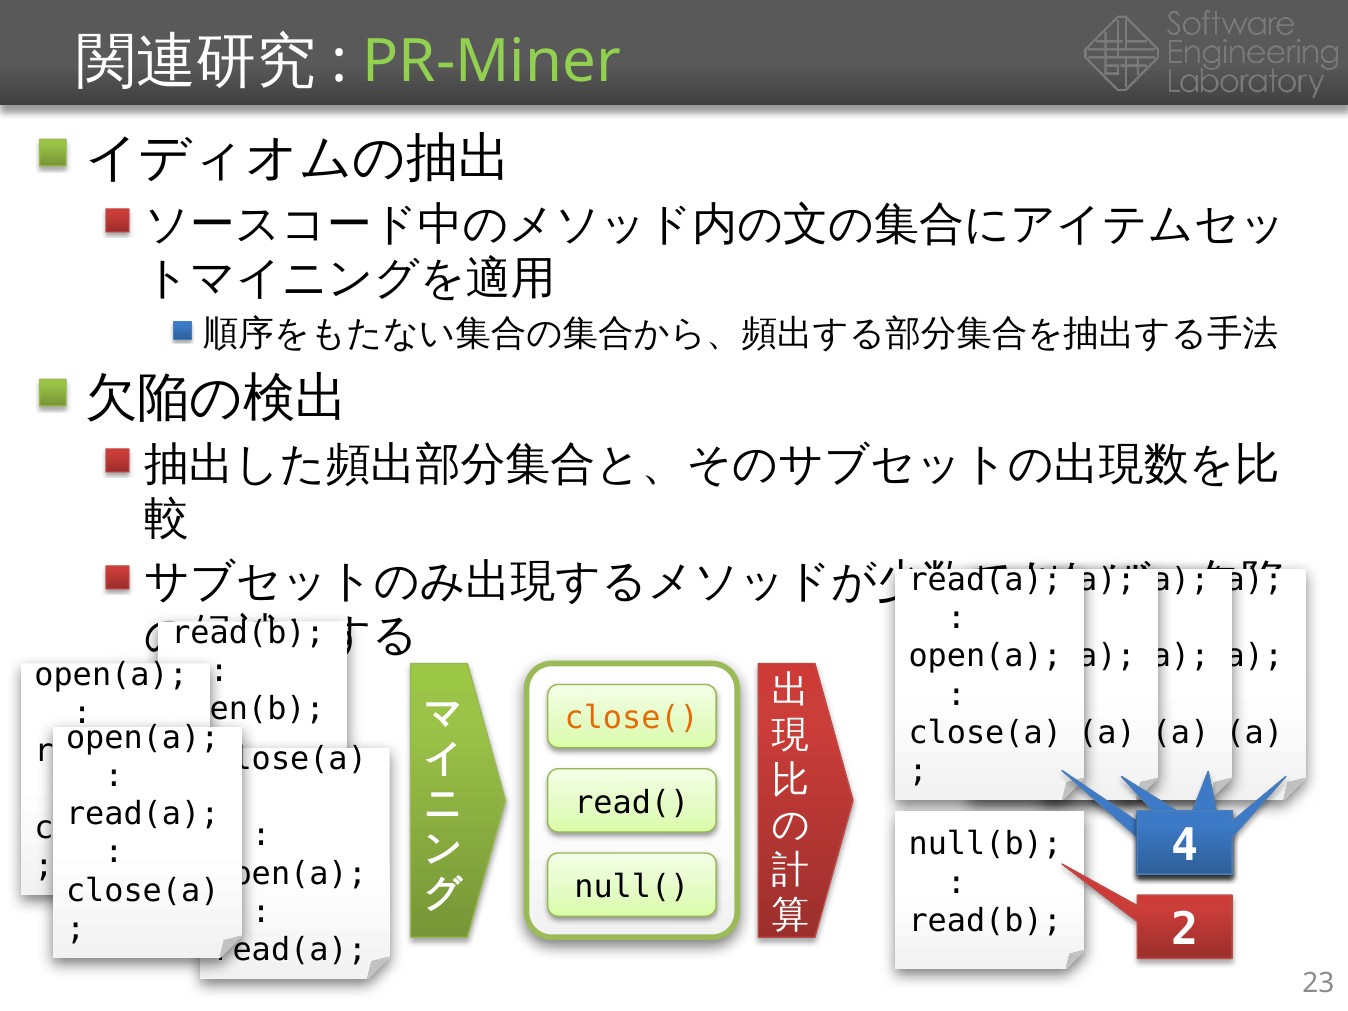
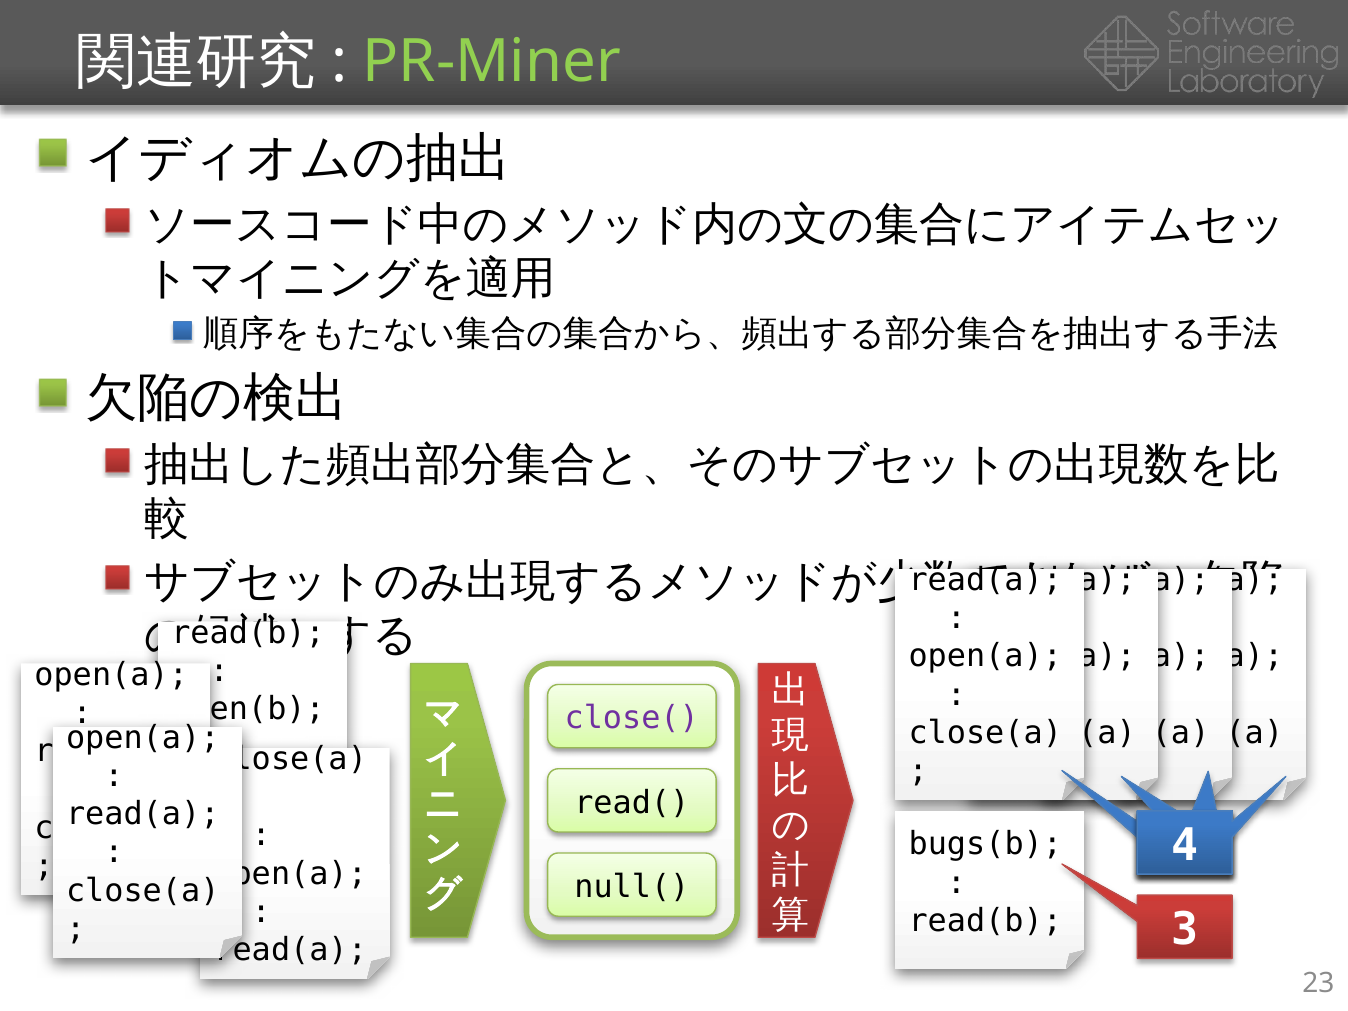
close( colour: orange -> purple
null(b: null(b -> bugs(b
2: 2 -> 3
